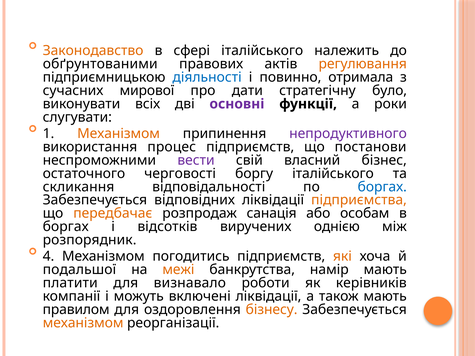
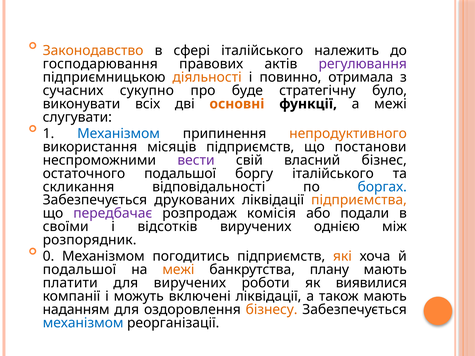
обґрунтованими: обґрунтованими -> господарювання
регулювання colour: orange -> purple
діяльності colour: blue -> orange
мирової: мирової -> сукупно
дати: дати -> буде
основні colour: purple -> orange
а роки: роки -> межі
Механізмом at (119, 134) colour: orange -> blue
непродуктивного colour: purple -> orange
процес: процес -> місяців
остаточного черговості: черговості -> подальшої
відповідних: відповідних -> друкованих
передбачає colour: orange -> purple
санація: санація -> комісія
особам: особам -> подали
боргах at (66, 227): боргах -> своїми
4: 4 -> 0
намір: намір -> плану
для визнавало: визнавало -> виручених
керівників: керівників -> виявилися
правилом: правилом -> наданням
механізмом at (83, 323) colour: orange -> blue
